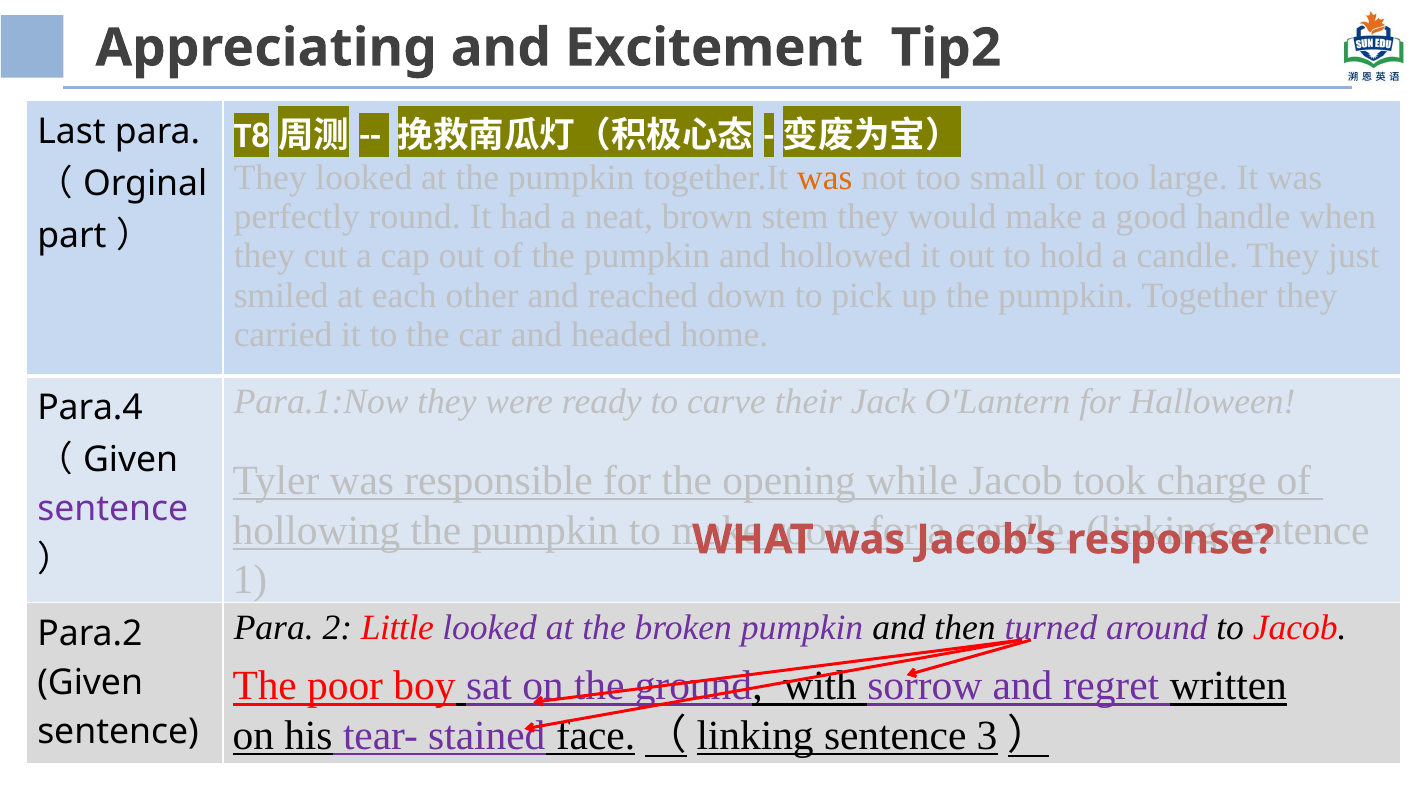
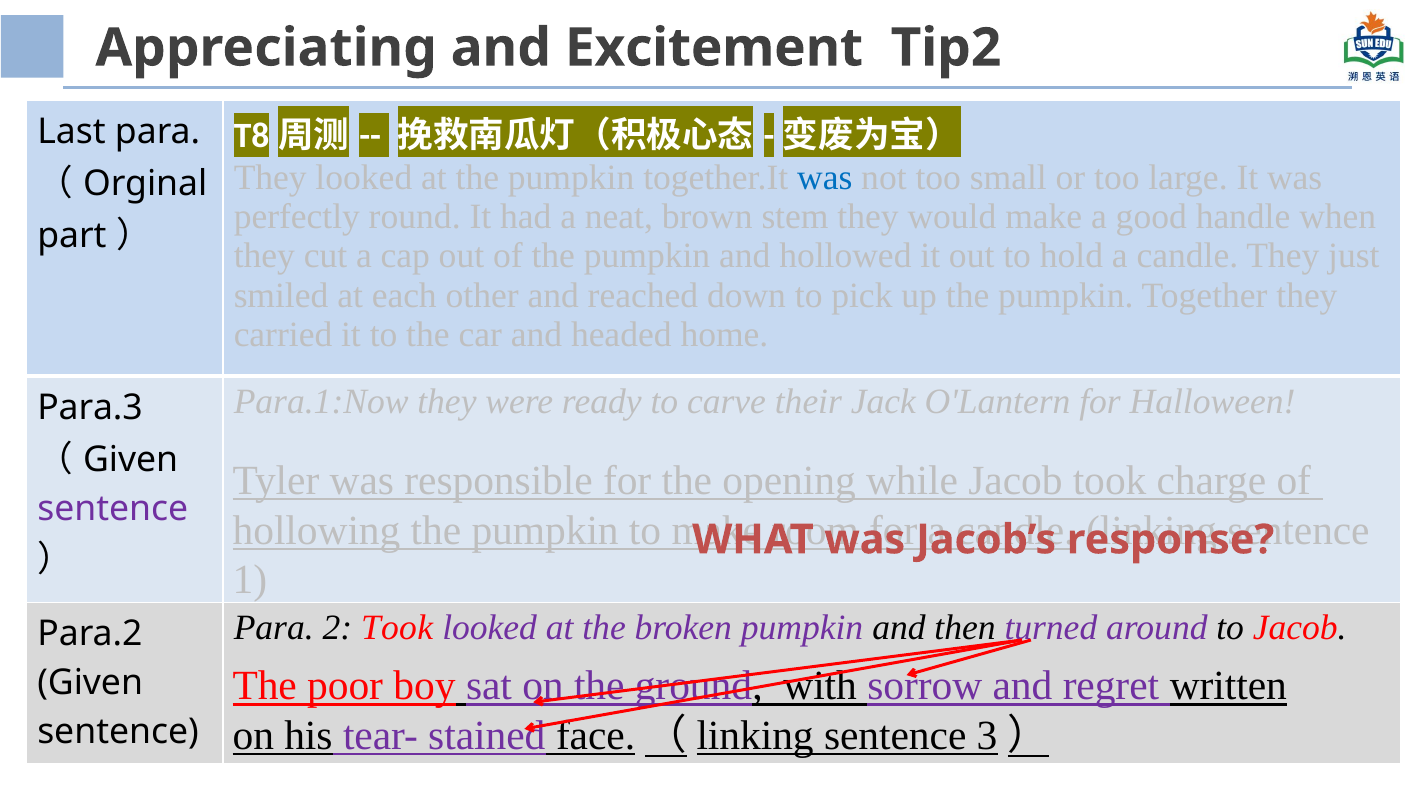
was at (825, 177) colour: orange -> blue
Para.4: Para.4 -> Para.3
2 Little: Little -> Took
